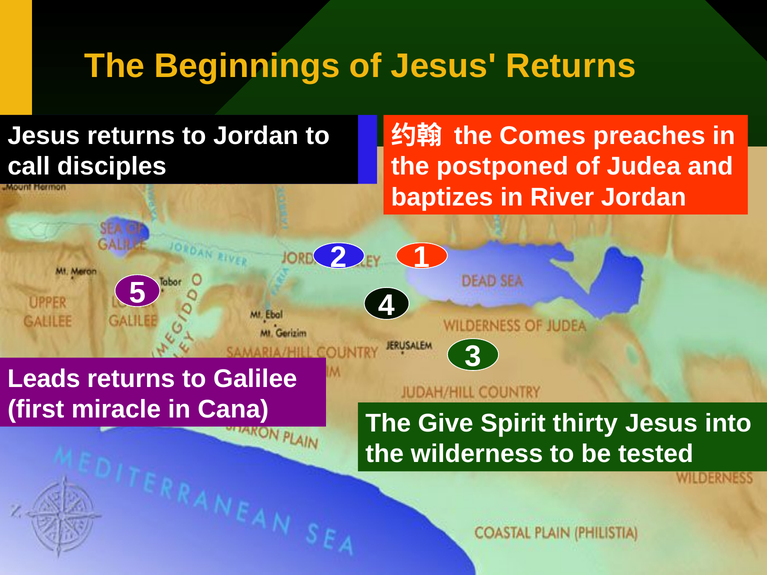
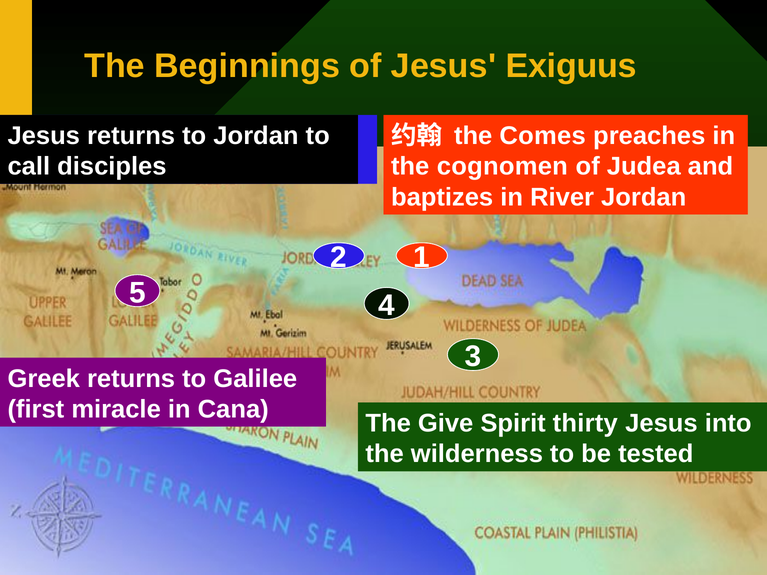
of Jesus Returns: Returns -> Exiguus
postponed: postponed -> cognomen
Leads: Leads -> Greek
